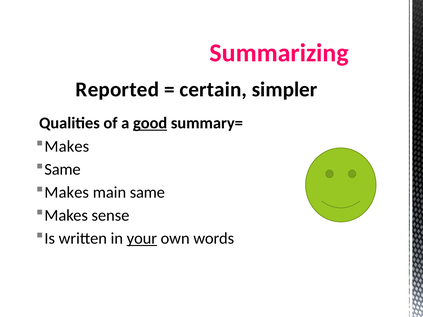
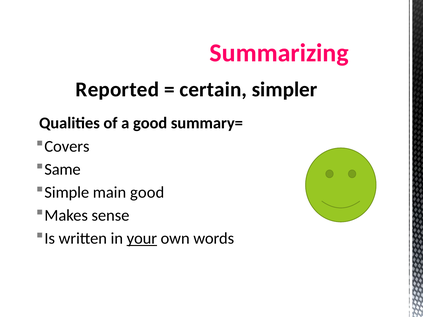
good at (150, 123) underline: present -> none
Makes at (67, 146): Makes -> Covers
Makes at (67, 192): Makes -> Simple
main same: same -> good
